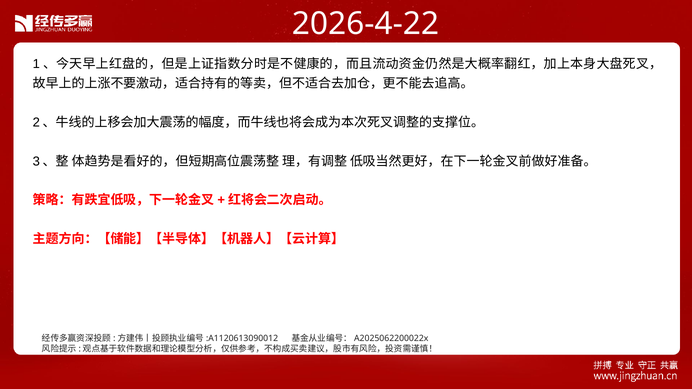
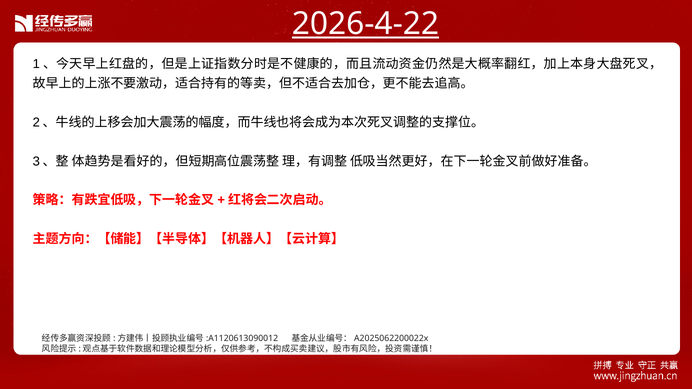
2026-4-22 underline: none -> present
